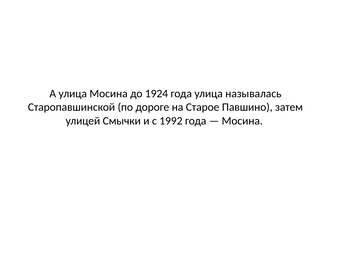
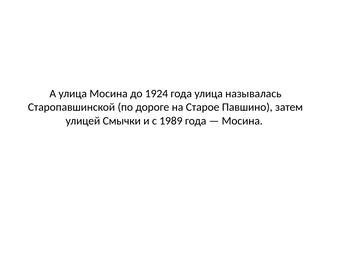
1992: 1992 -> 1989
